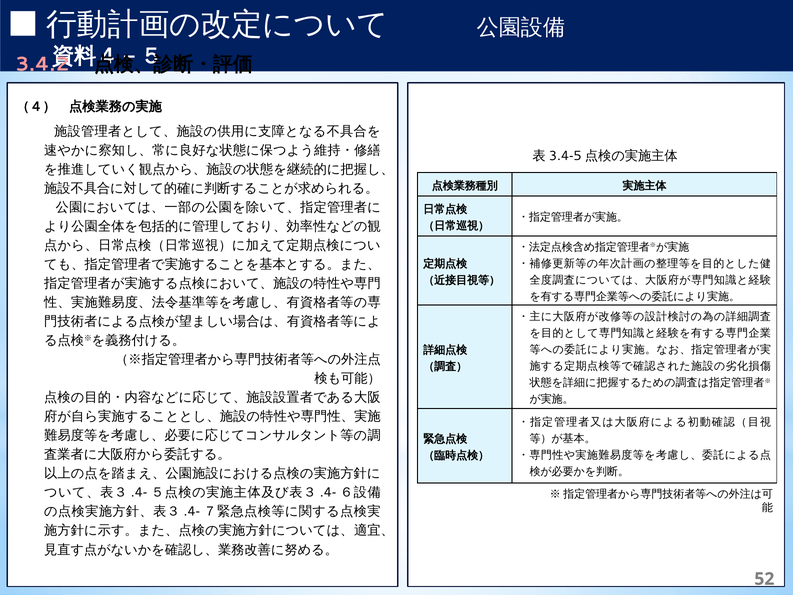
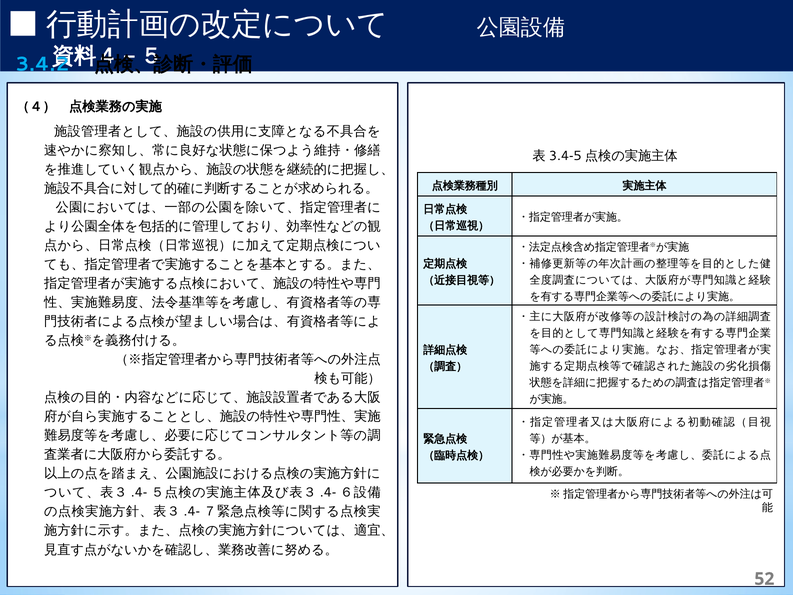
3.4.2 colour: pink -> light blue
